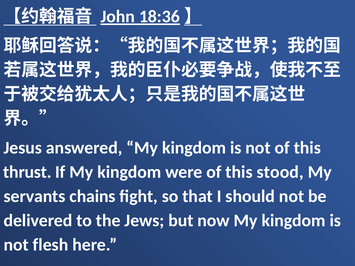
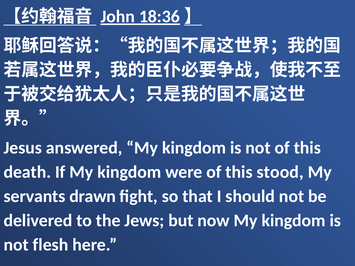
thrust: thrust -> death
chains: chains -> drawn
